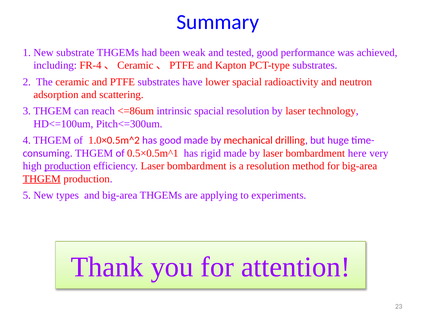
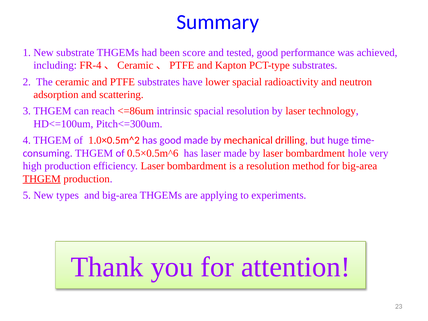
weak: weak -> score
0.5×0.5m^1: 0.5×0.5m^1 -> 0.5×0.5m^6
has rigid: rigid -> laser
here: here -> hole
production at (68, 166) underline: present -> none
